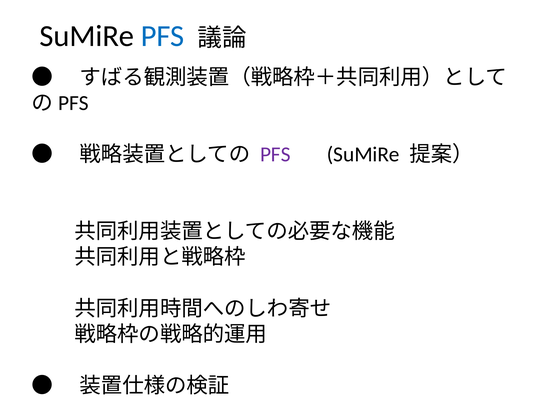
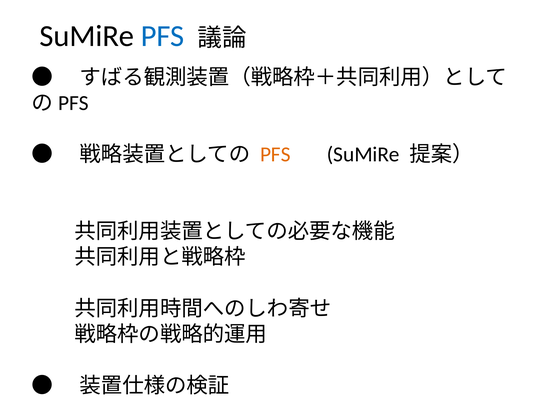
PFS at (275, 154) colour: purple -> orange
